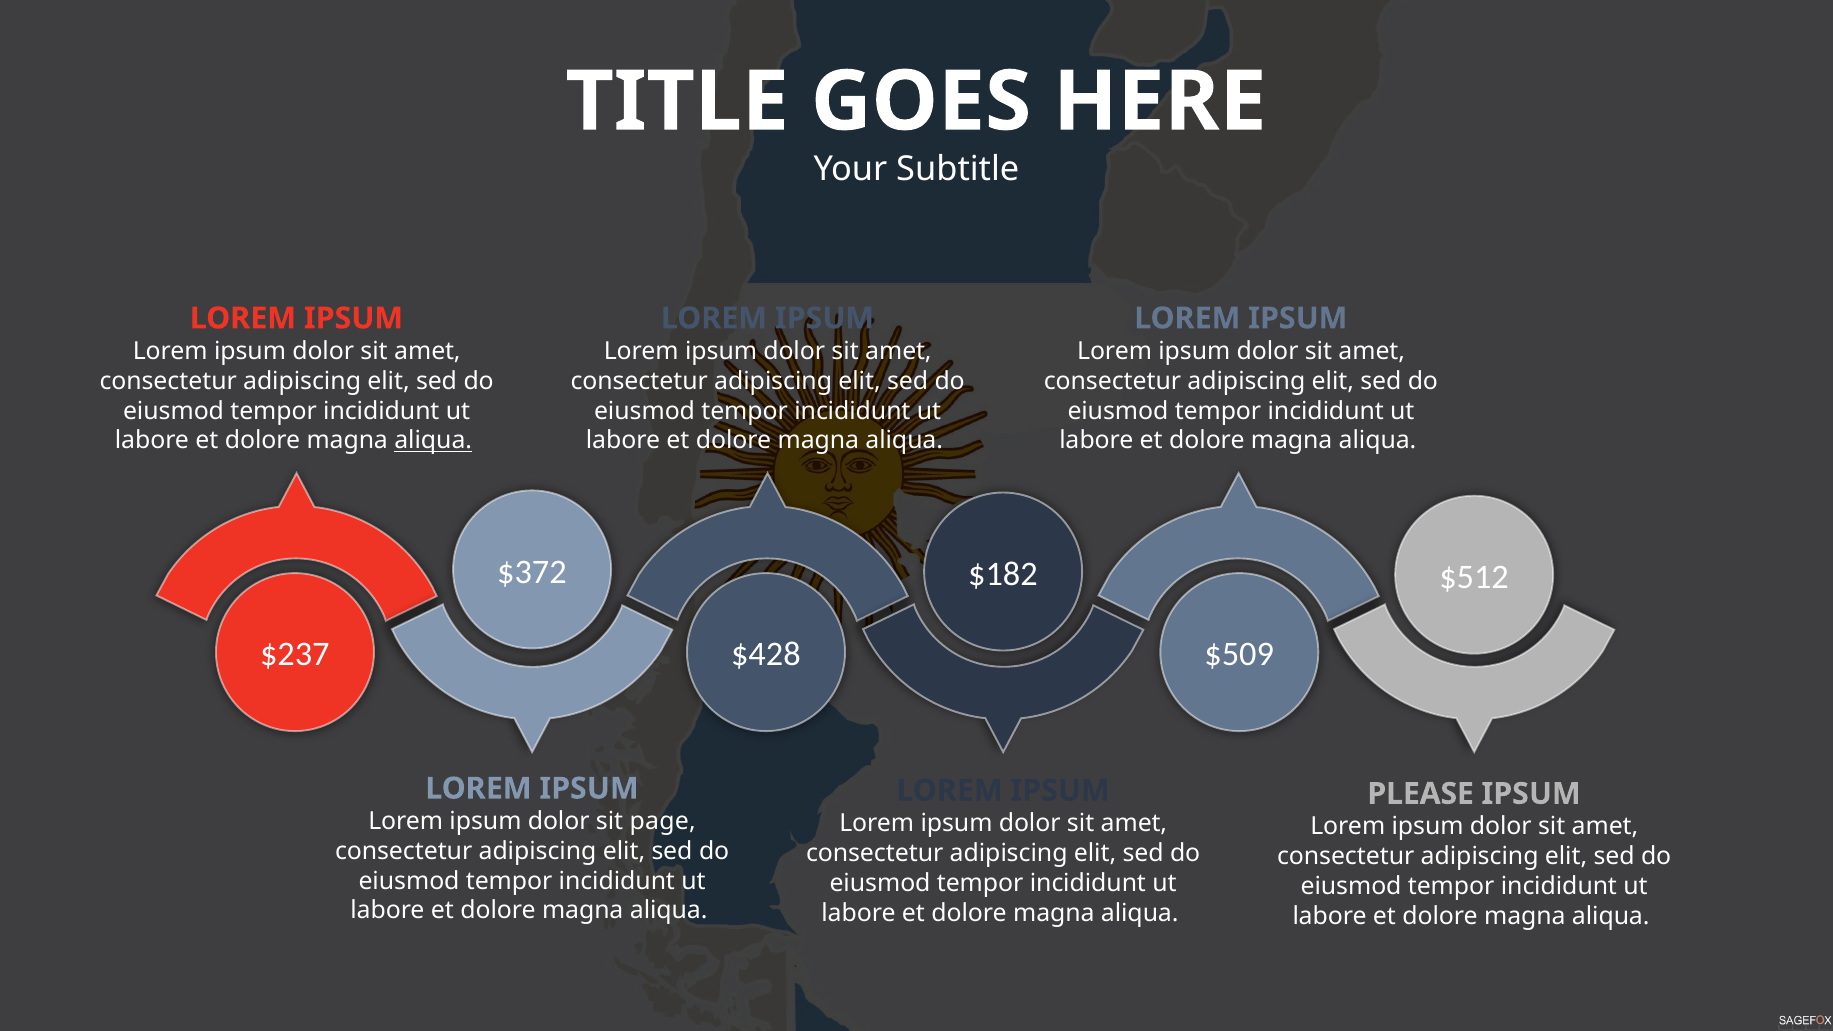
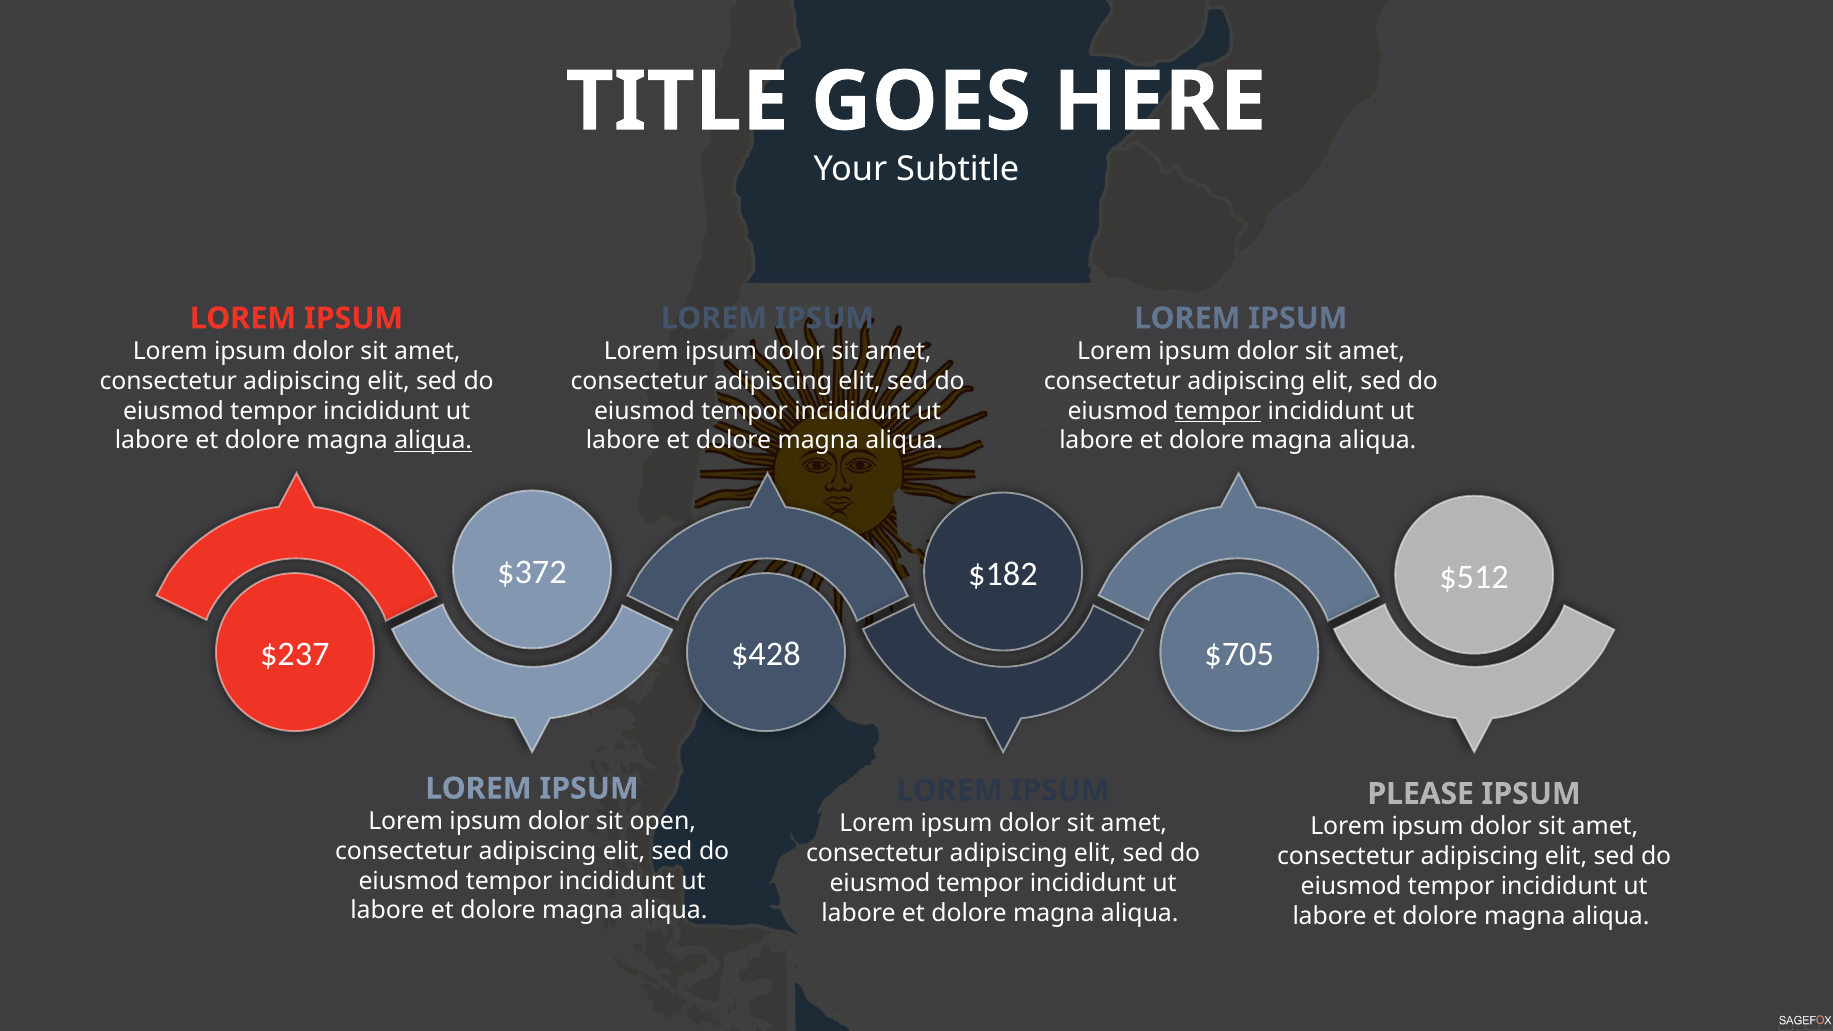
tempor at (1218, 411) underline: none -> present
$509: $509 -> $705
page: page -> open
